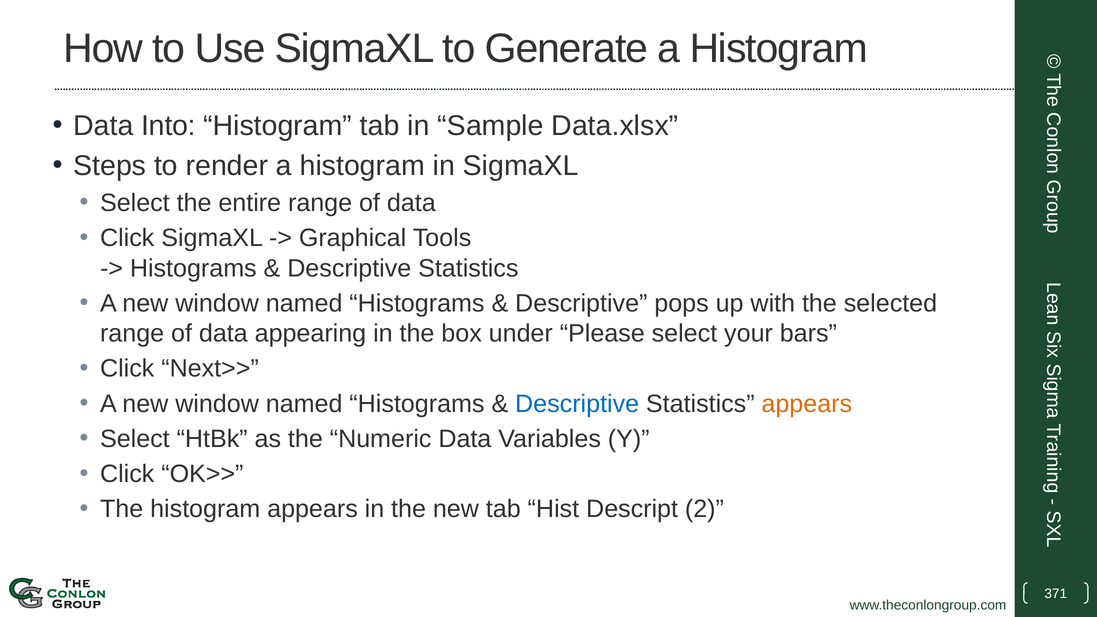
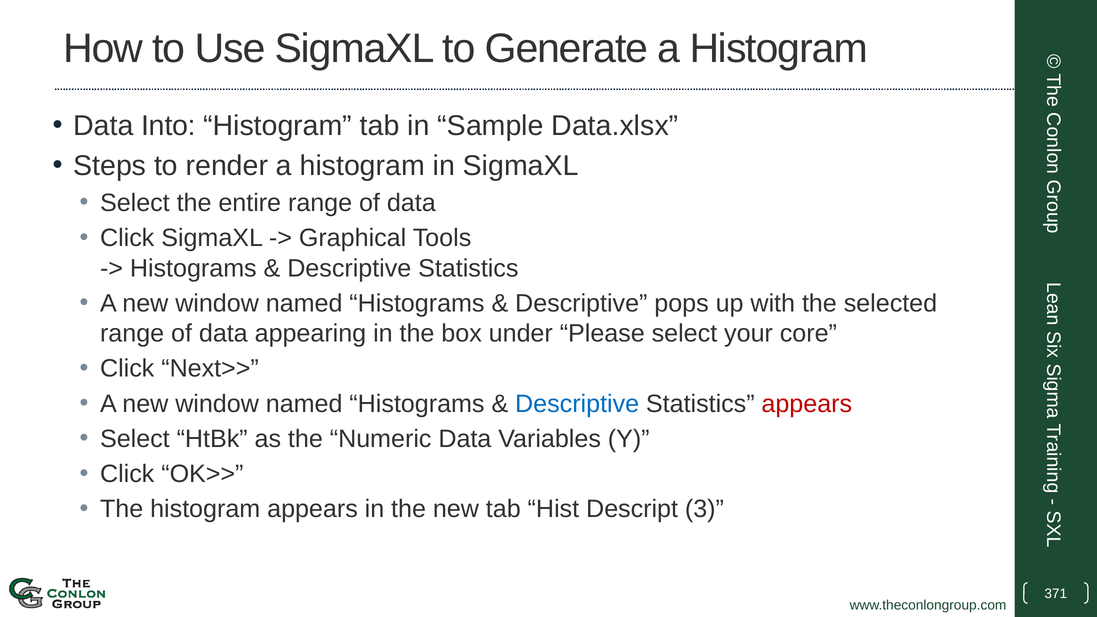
bars: bars -> core
appears at (807, 404) colour: orange -> red
2: 2 -> 3
